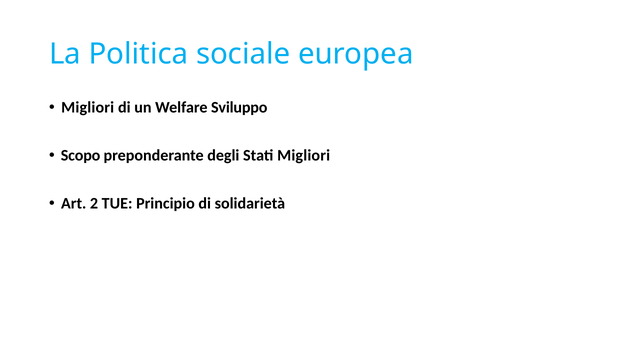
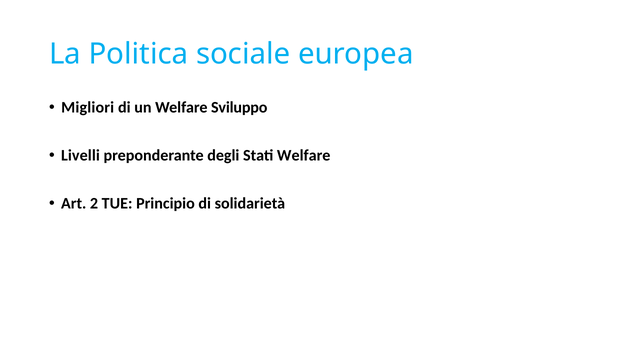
Scopo: Scopo -> Livelli
Stati Migliori: Migliori -> Welfare
